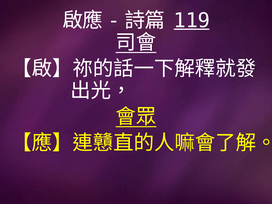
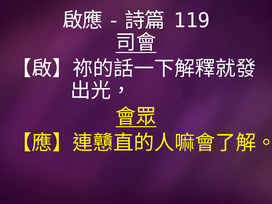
119 underline: present -> none
